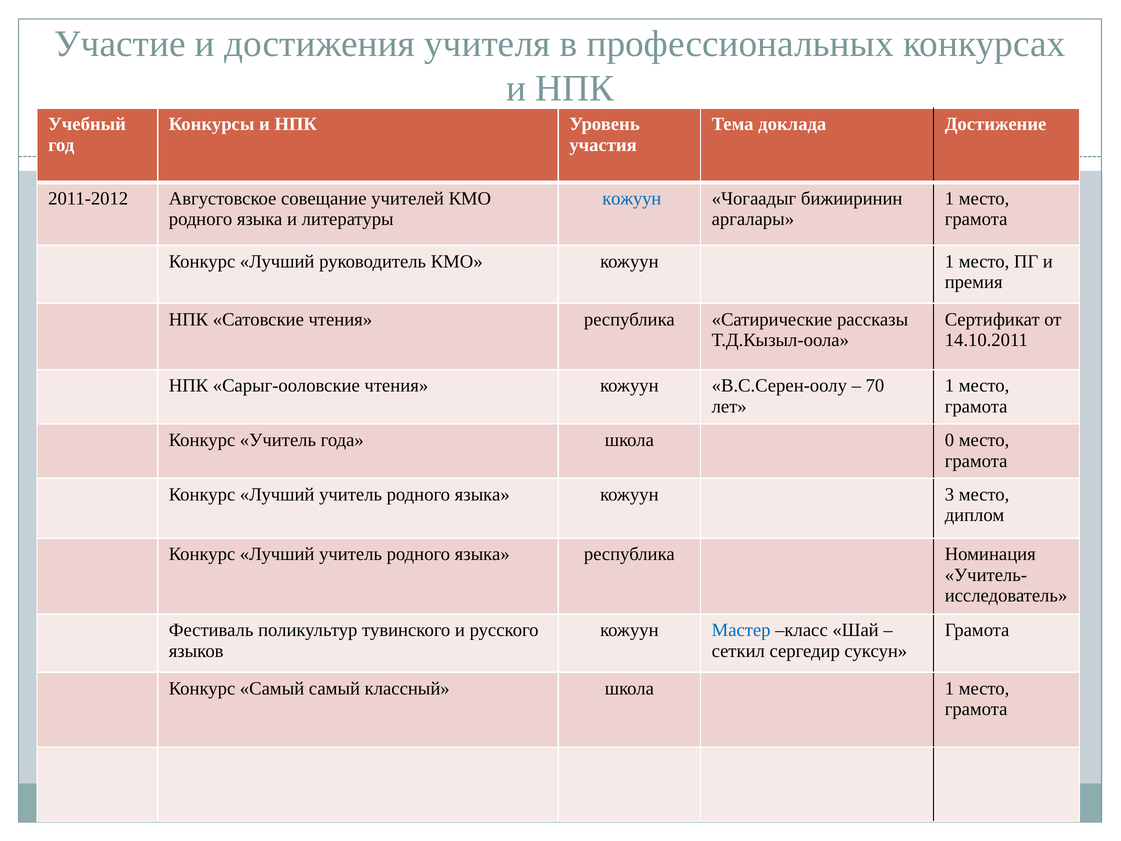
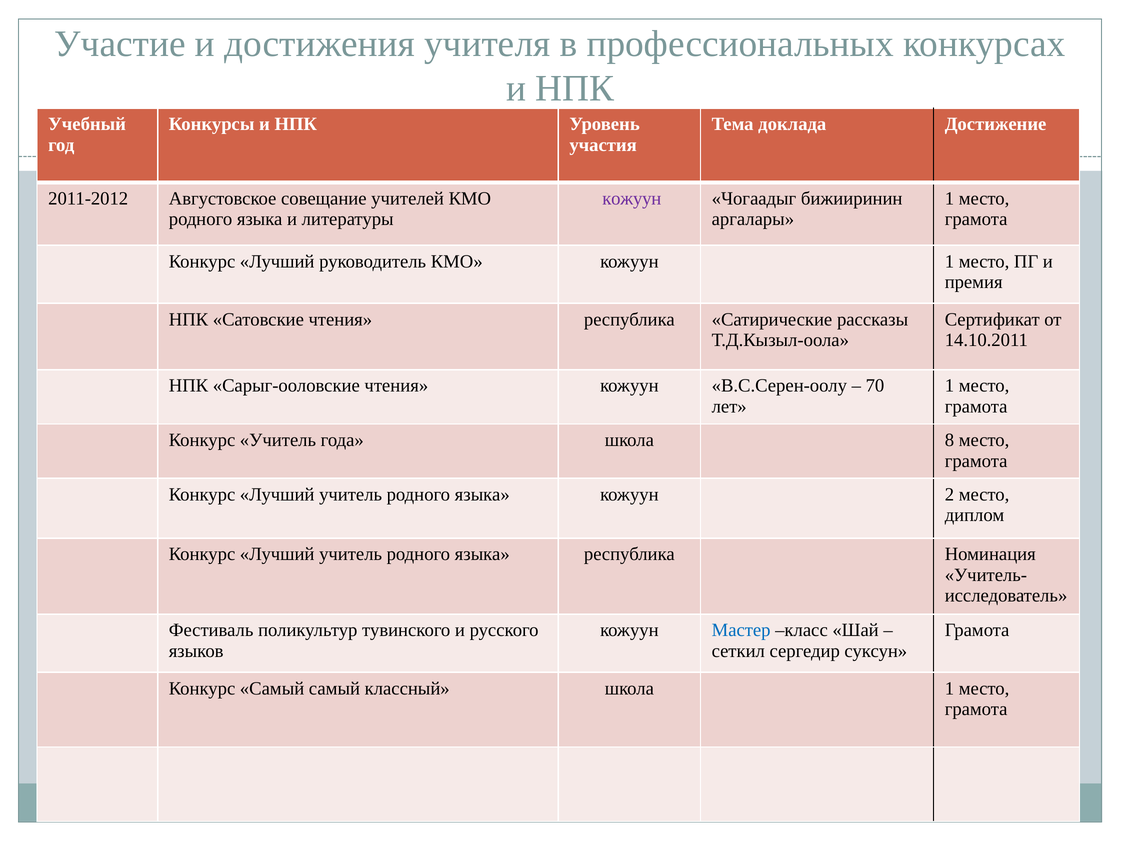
кожуун at (632, 198) colour: blue -> purple
0: 0 -> 8
3: 3 -> 2
